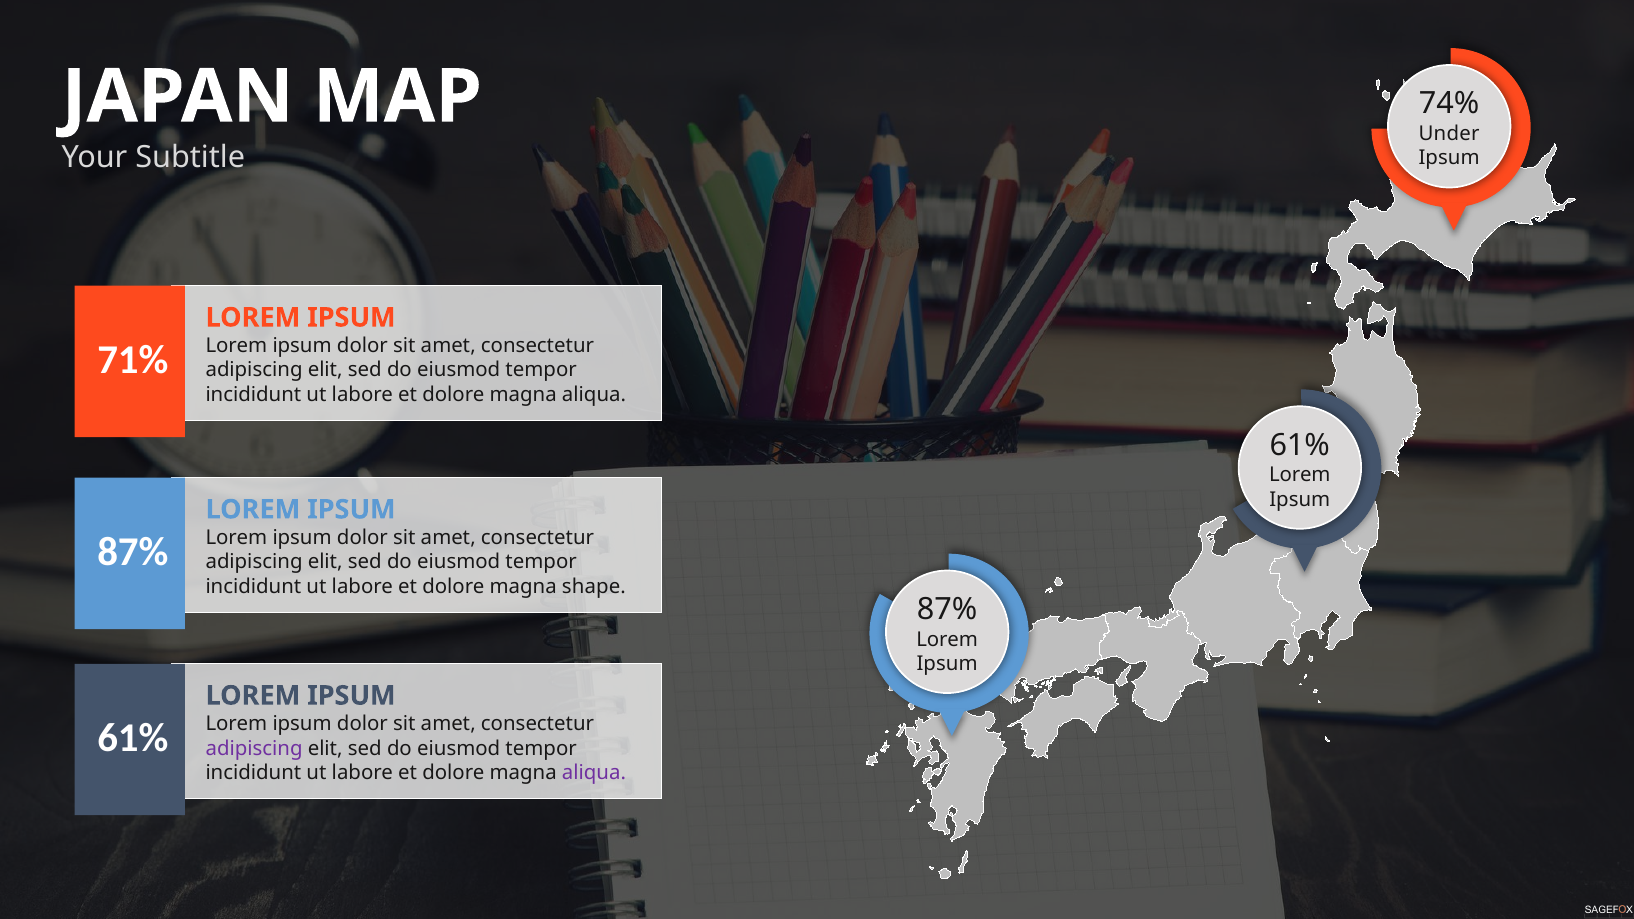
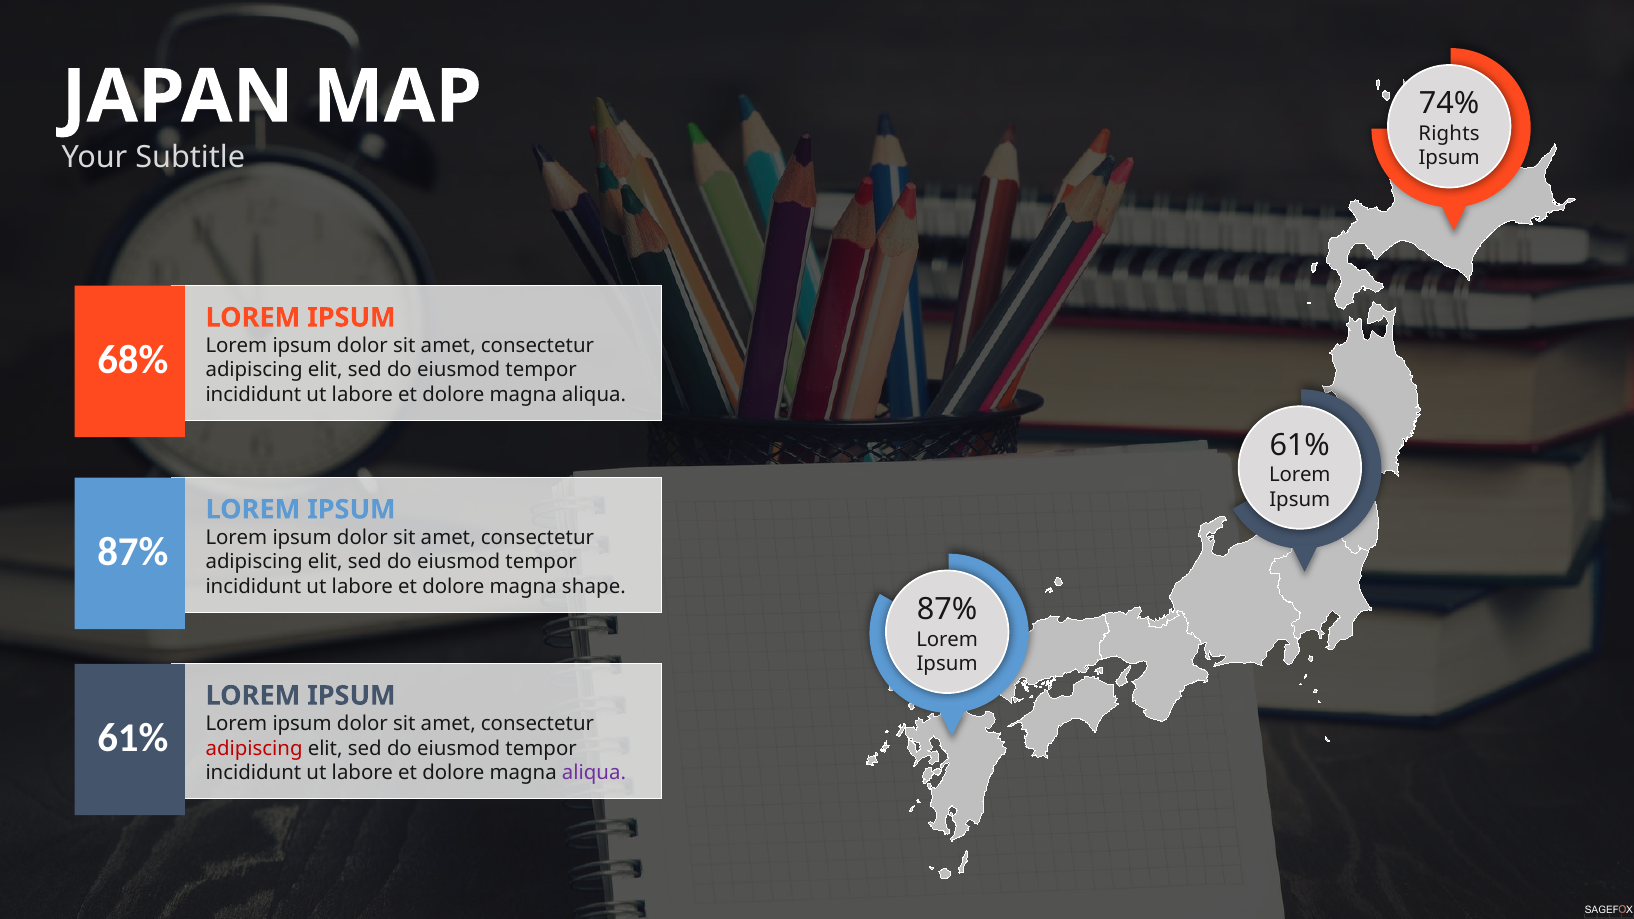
Under: Under -> Rights
71%: 71% -> 68%
adipiscing at (254, 748) colour: purple -> red
